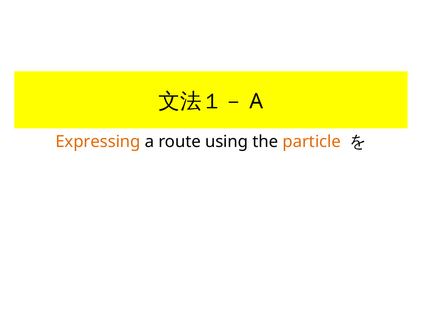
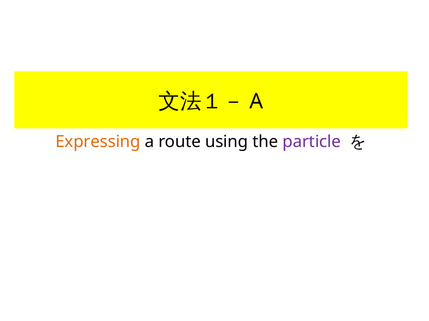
particle colour: orange -> purple
